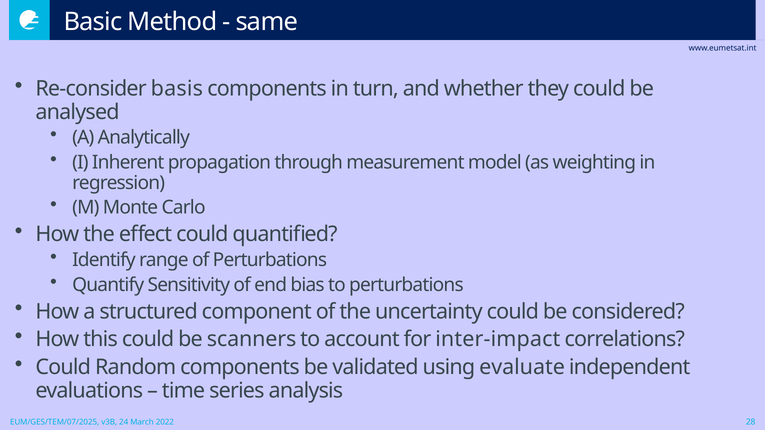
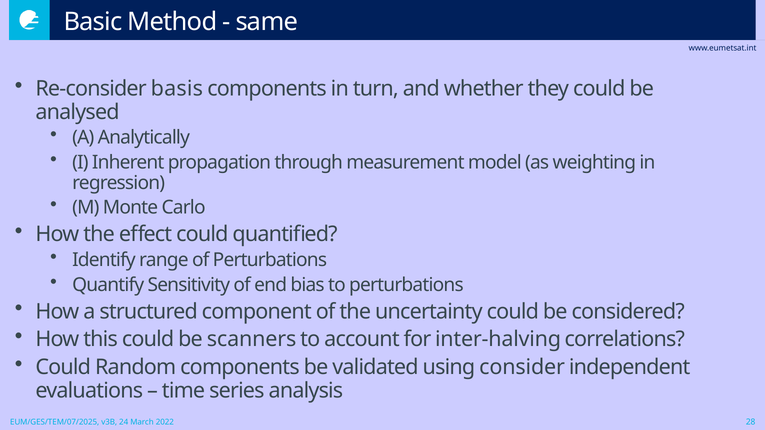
inter-impact: inter-impact -> inter-halving
evaluate: evaluate -> consider
